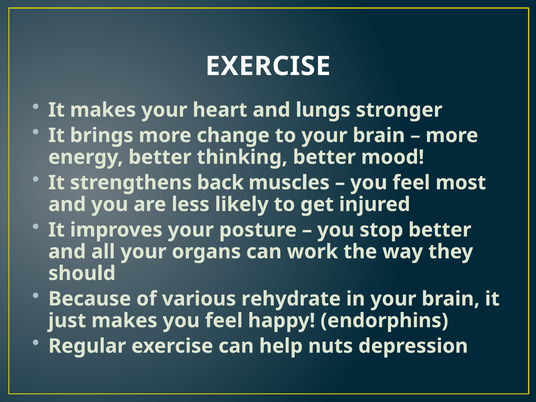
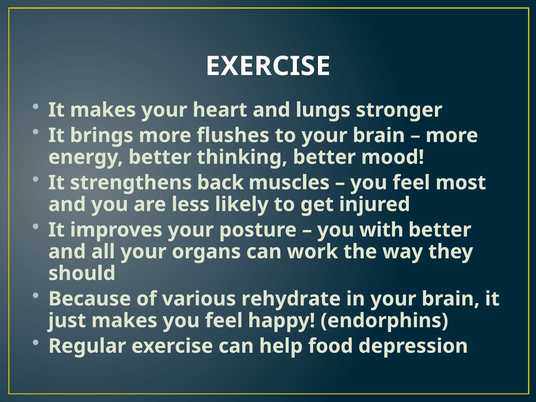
change: change -> flushes
stop: stop -> with
nuts: nuts -> food
